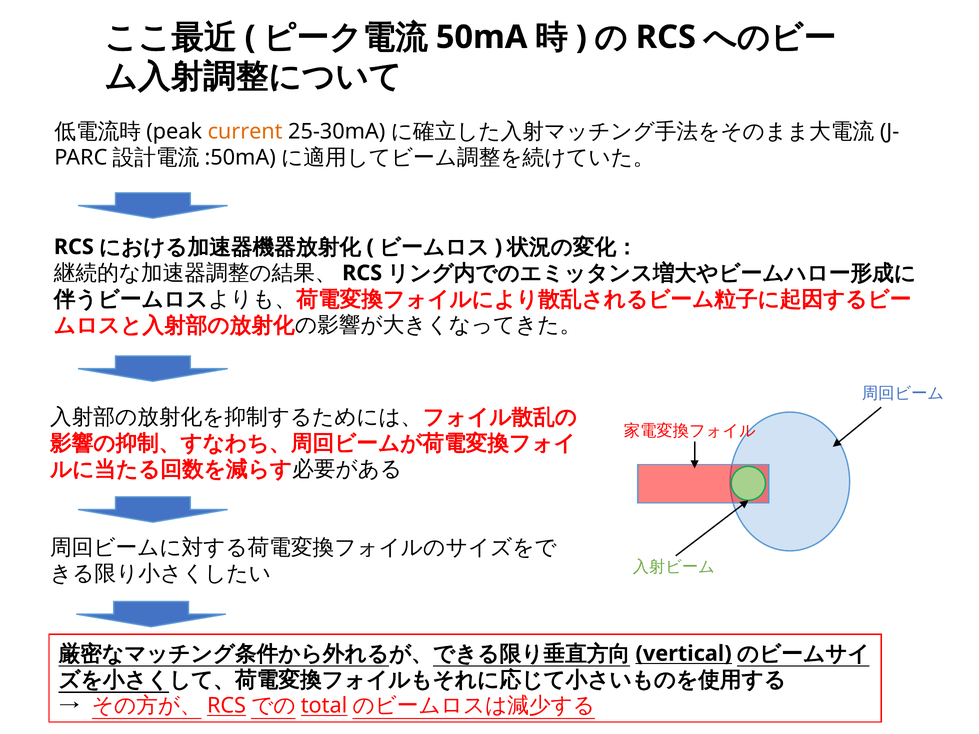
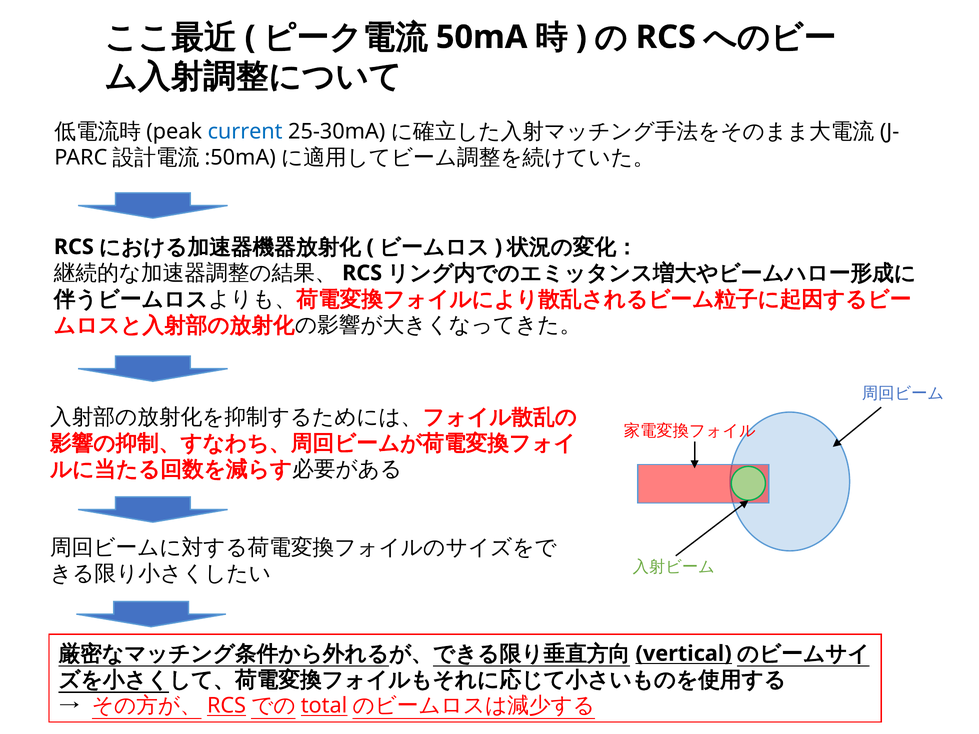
current colour: orange -> blue
